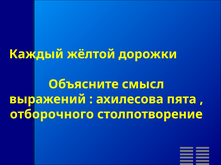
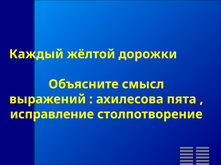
отборочного: отборочного -> исправление
